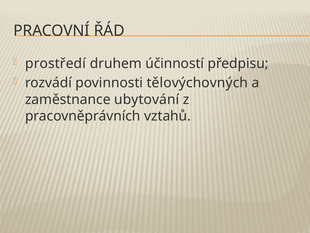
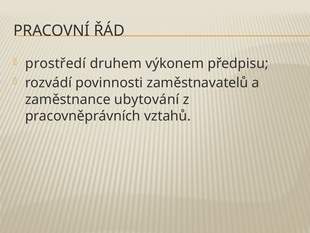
účinností: účinností -> výkonem
tělovýchovných: tělovýchovných -> zaměstnavatelů
